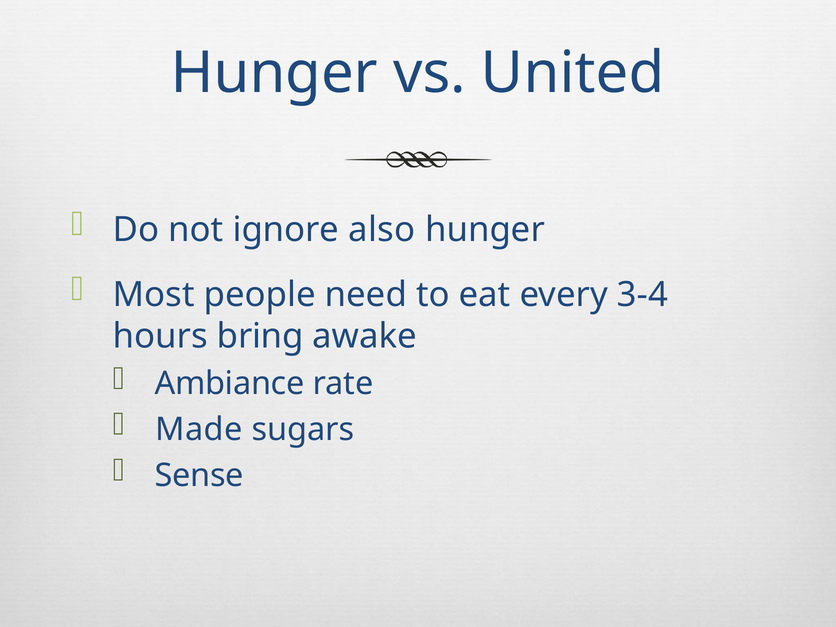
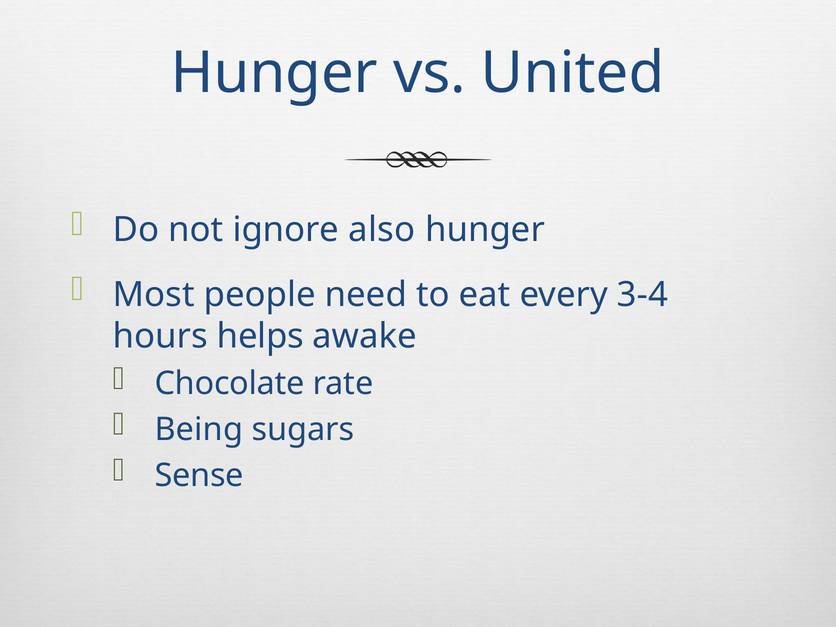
bring: bring -> helps
Ambiance: Ambiance -> Chocolate
Made: Made -> Being
